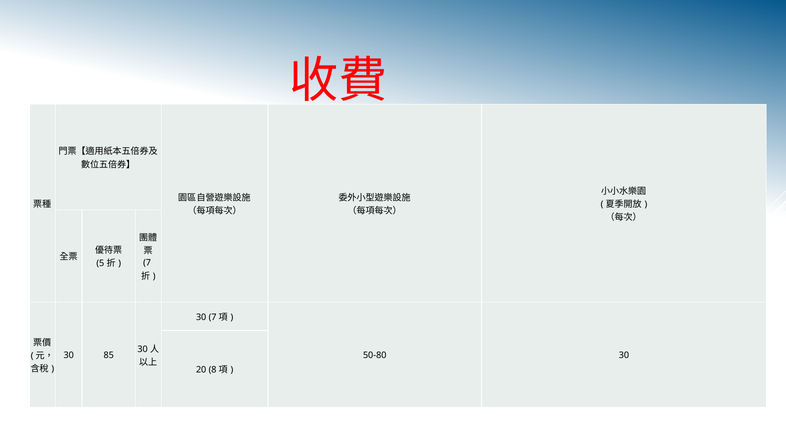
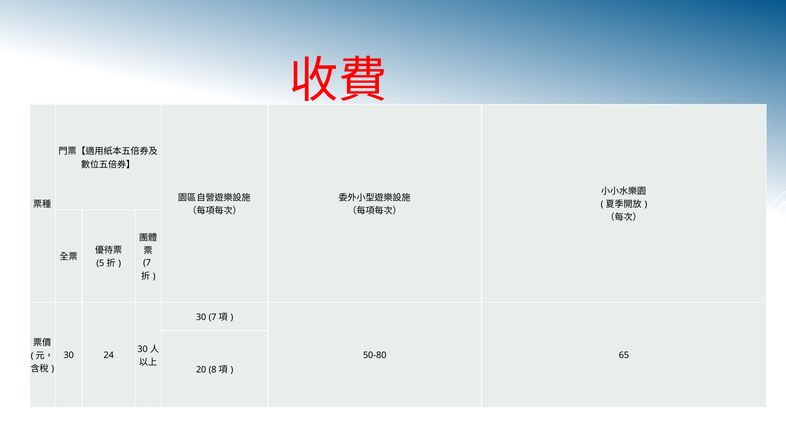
85: 85 -> 24
50-80 30: 30 -> 65
